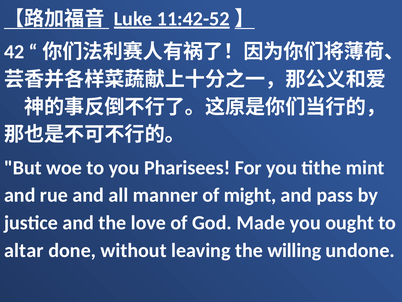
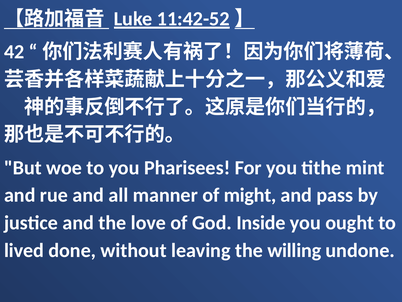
Made: Made -> Inside
altar: altar -> lived
